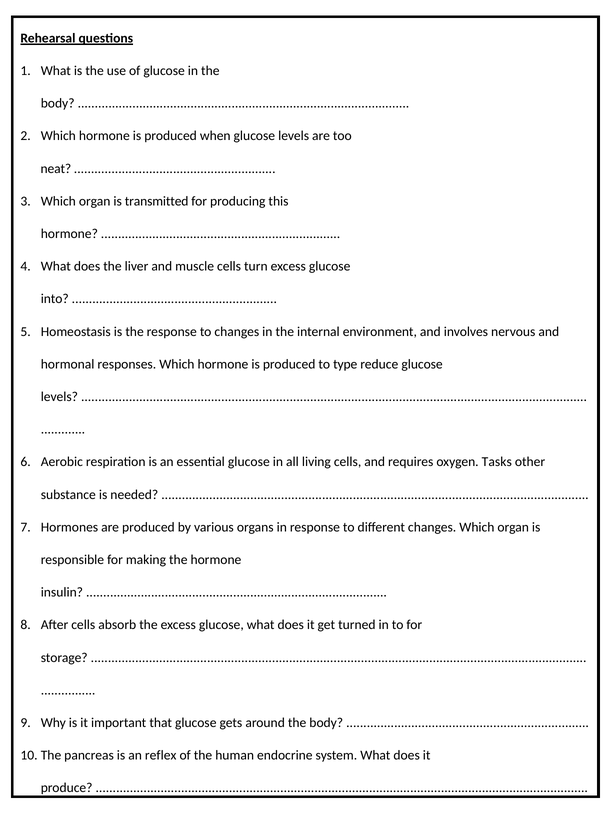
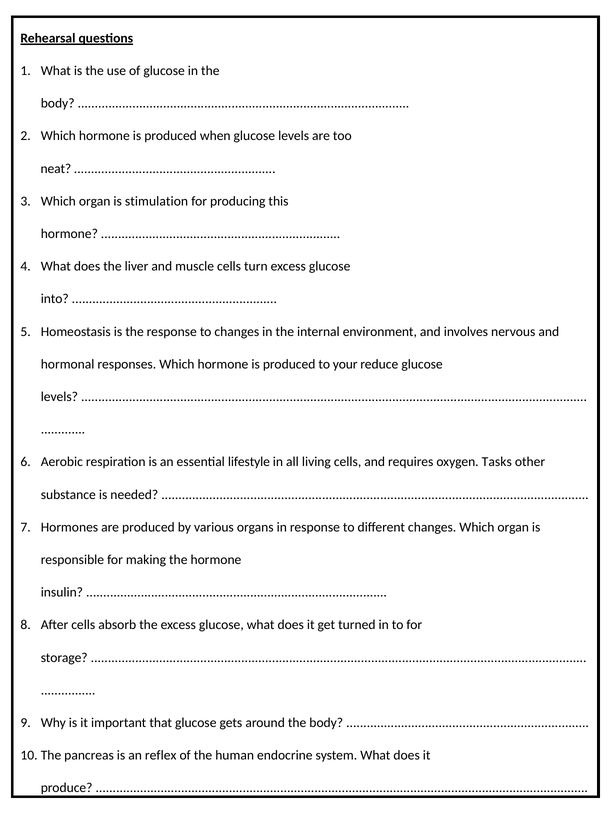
transmitted: transmitted -> stimulation
type: type -> your
essential glucose: glucose -> lifestyle
